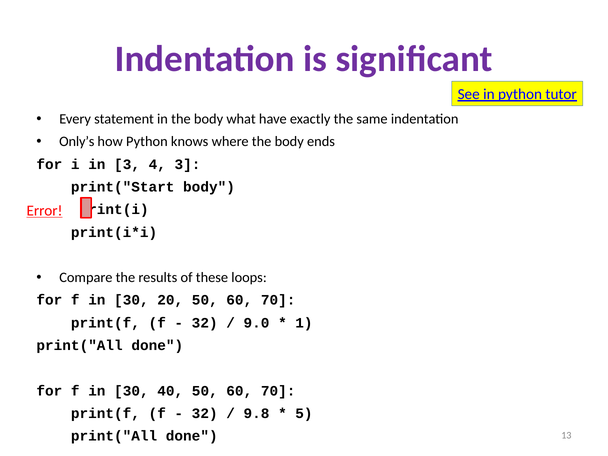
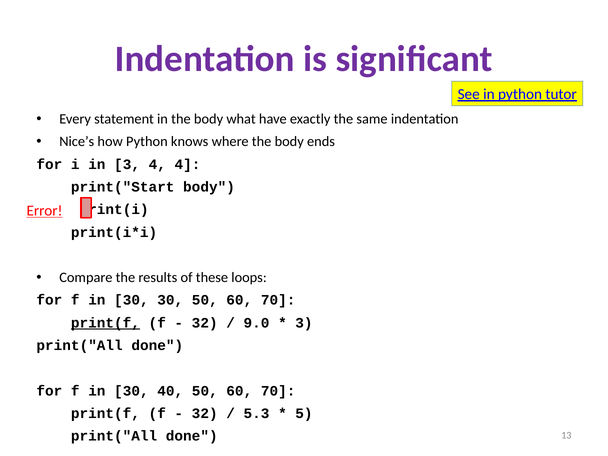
Only’s: Only’s -> Nice’s
4 3: 3 -> 4
30 20: 20 -> 30
print(f at (105, 323) underline: none -> present
1 at (304, 323): 1 -> 3
9.8: 9.8 -> 5.3
